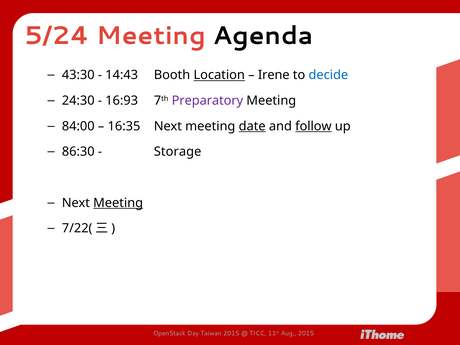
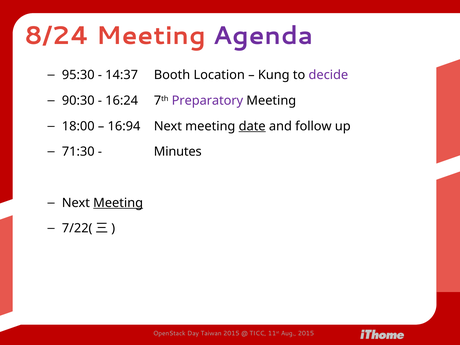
5/24: 5/24 -> 8/24
Agenda colour: black -> purple
43:30: 43:30 -> 95:30
14:43: 14:43 -> 14:37
Location underline: present -> none
Irene: Irene -> Kung
decide colour: blue -> purple
24:30: 24:30 -> 90:30
16:93: 16:93 -> 16:24
84:00: 84:00 -> 18:00
16:35: 16:35 -> 16:94
follow underline: present -> none
86:30: 86:30 -> 71:30
Storage: Storage -> Minutes
